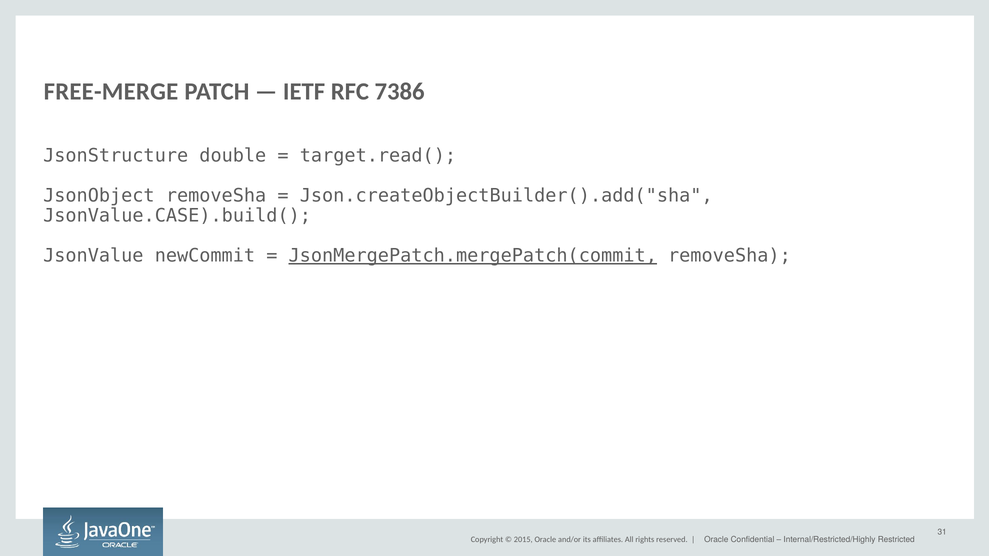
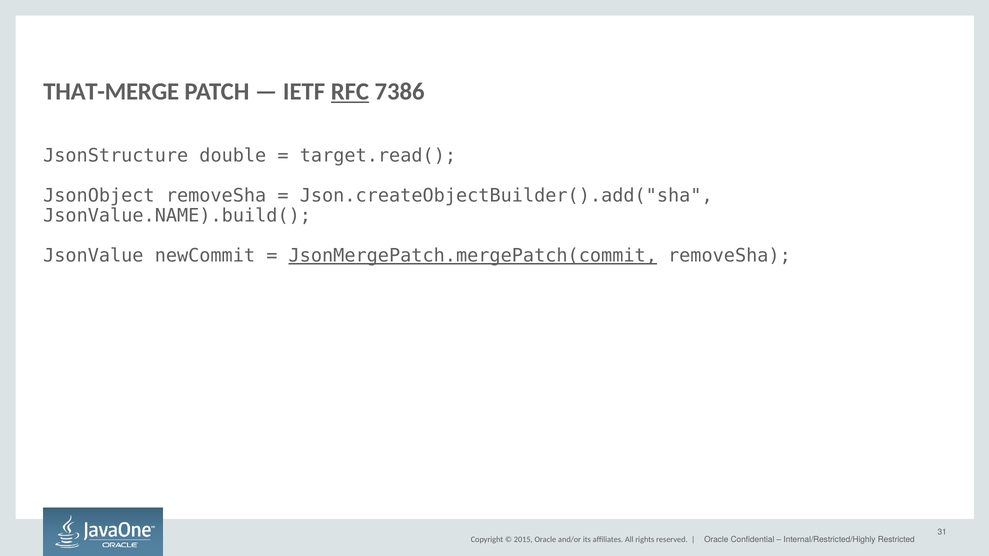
FREE-MERGE: FREE-MERGE -> THAT-MERGE
RFC underline: none -> present
JsonValue.CASE).build(: JsonValue.CASE).build( -> JsonValue.NAME).build(
